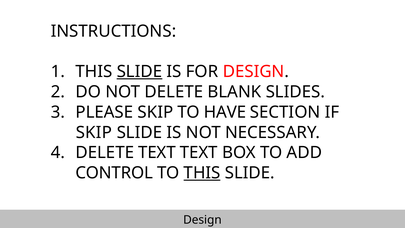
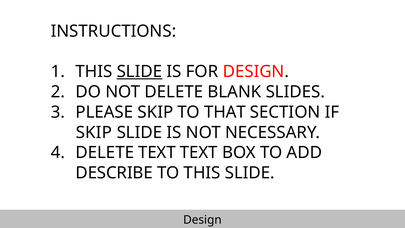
HAVE: HAVE -> THAT
CONTROL: CONTROL -> DESCRIBE
THIS at (202, 173) underline: present -> none
